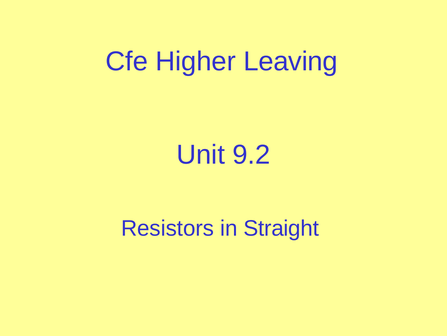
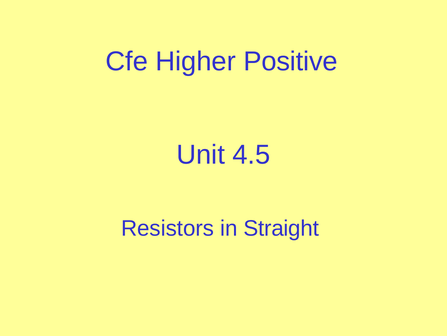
Leaving: Leaving -> Positive
9.2: 9.2 -> 4.5
